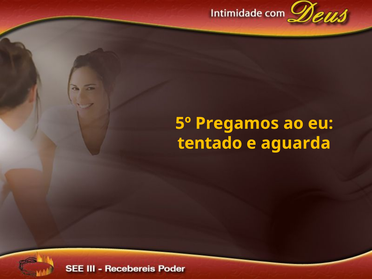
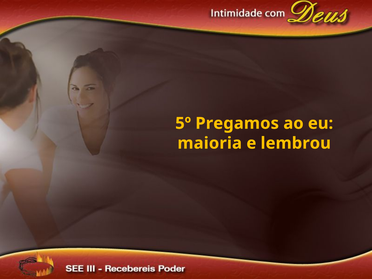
tentado: tentado -> maioria
aguarda: aguarda -> lembrou
